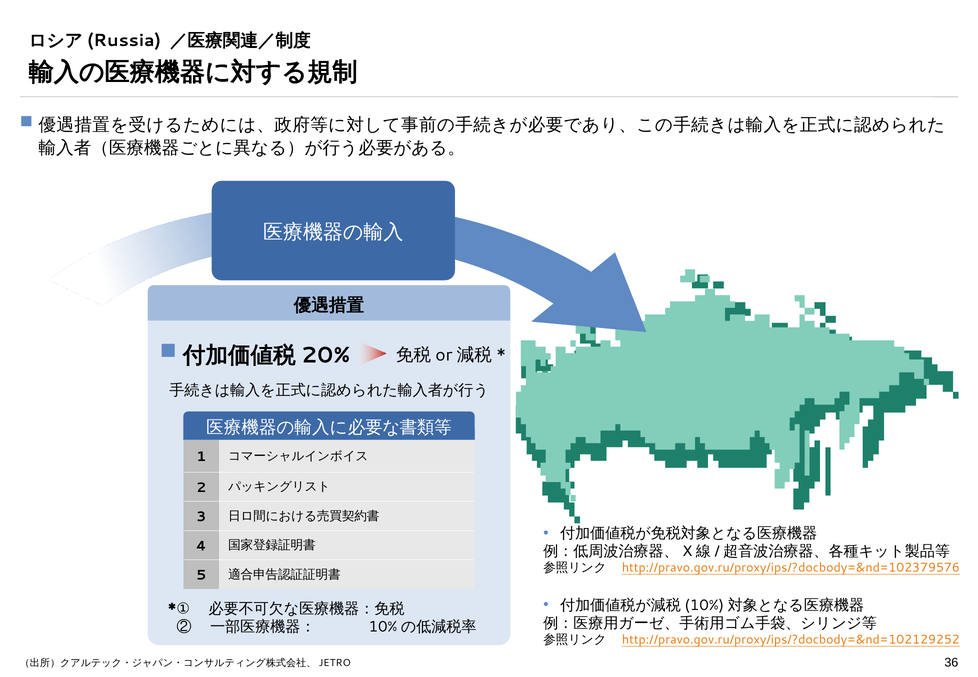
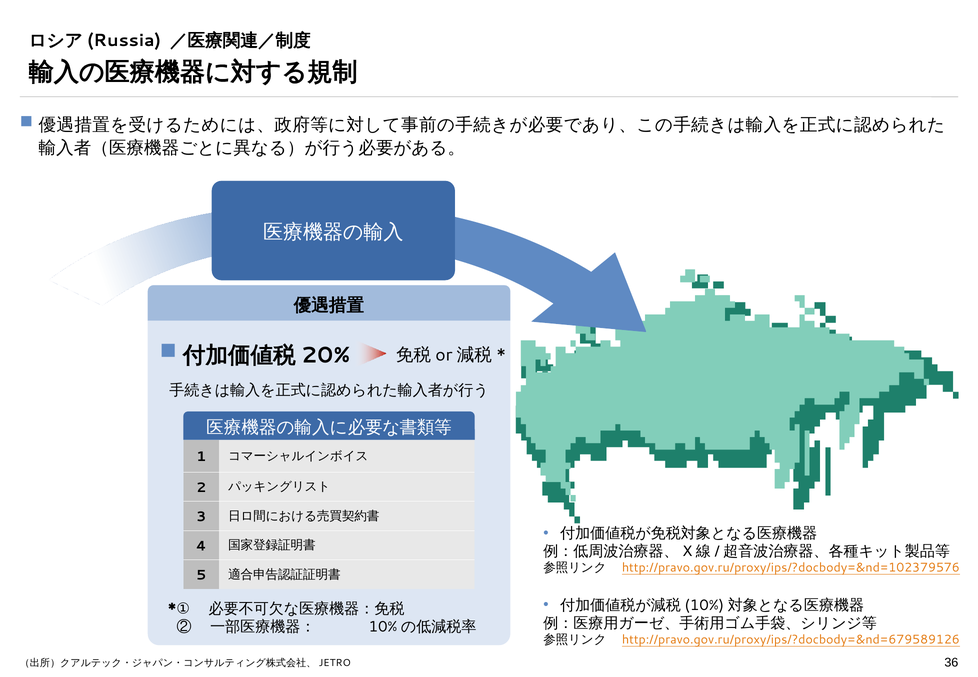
http://pravo.gov.ru/proxy/ips/?docbody=&nd=102129252: http://pravo.gov.ru/proxy/ips/?docbody=&nd=102129252 -> http://pravo.gov.ru/proxy/ips/?docbody=&nd=679589126
